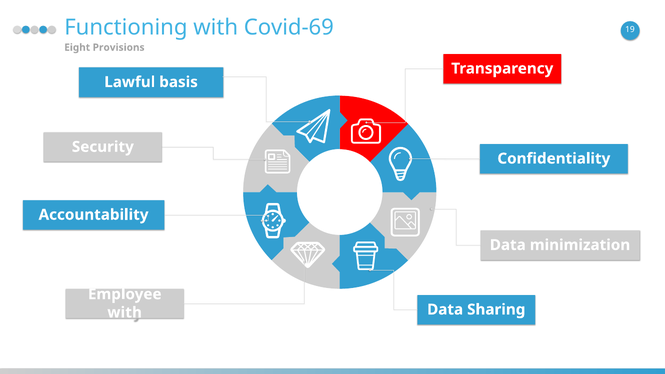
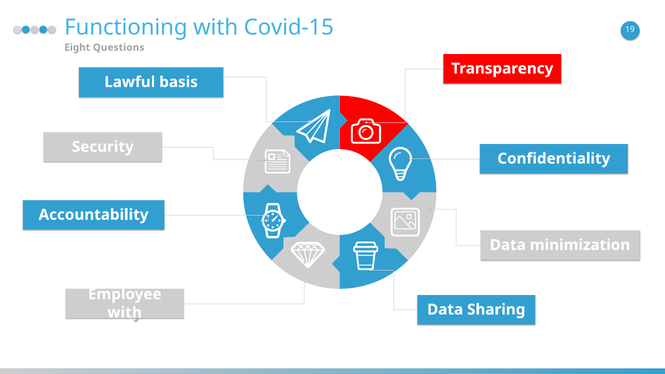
Covid-69: Covid-69 -> Covid-15
Provisions: Provisions -> Questions
